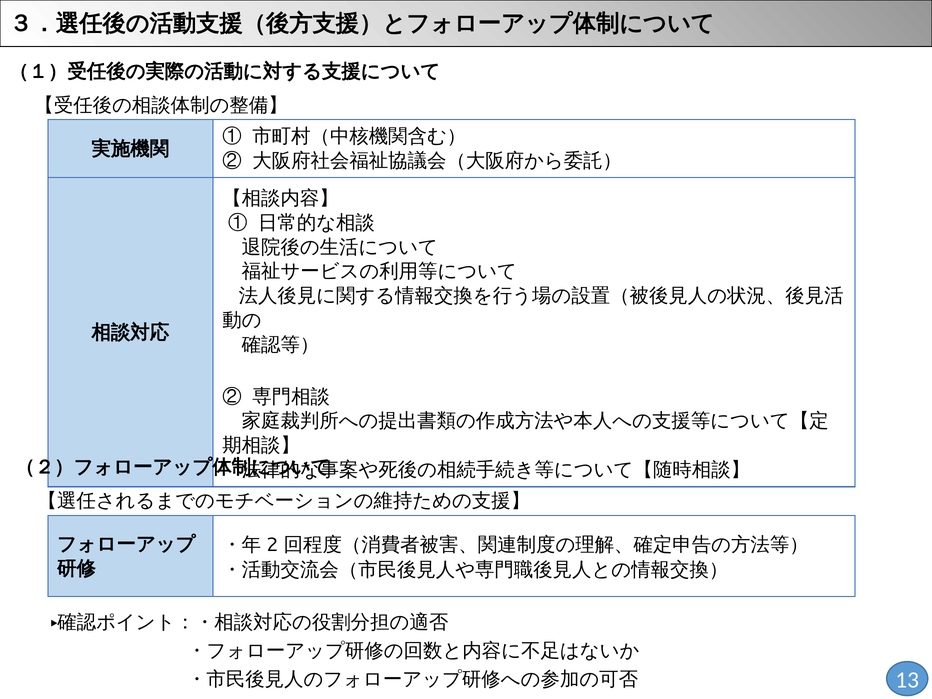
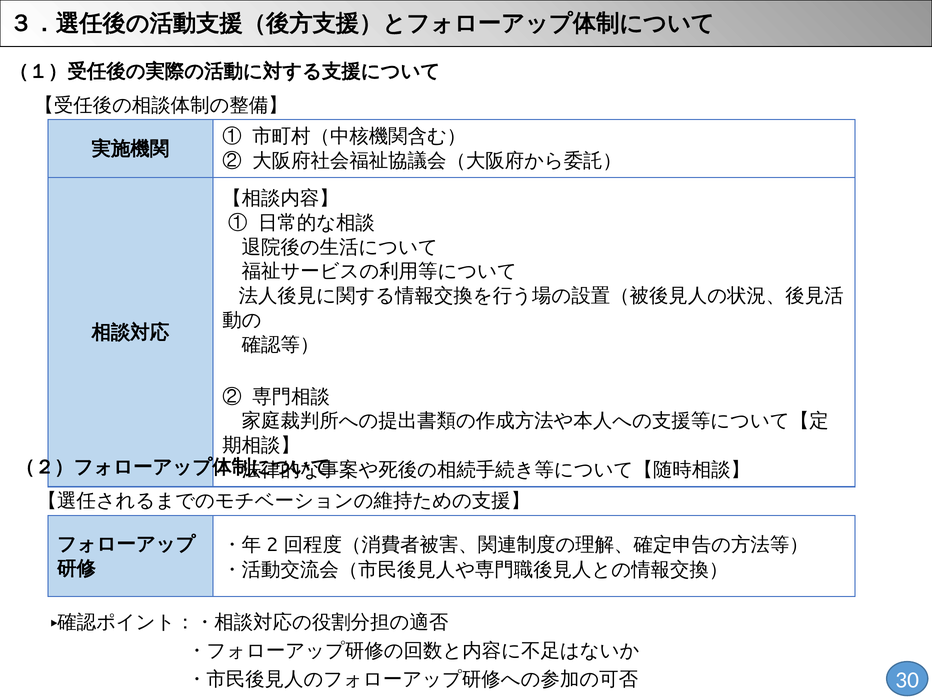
13: 13 -> 30
